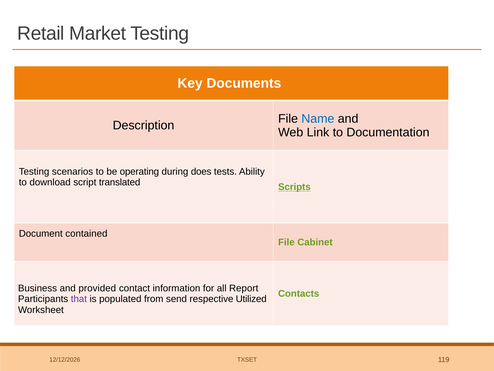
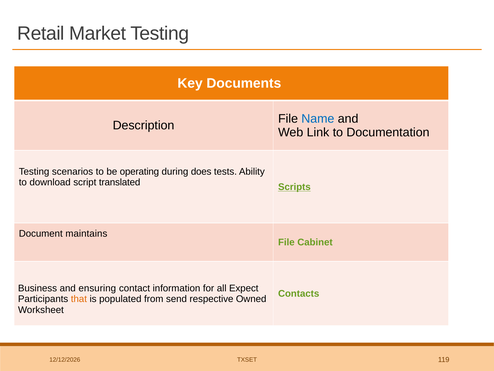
contained: contained -> maintains
provided: provided -> ensuring
Report: Report -> Expect
that colour: purple -> orange
Utilized: Utilized -> Owned
